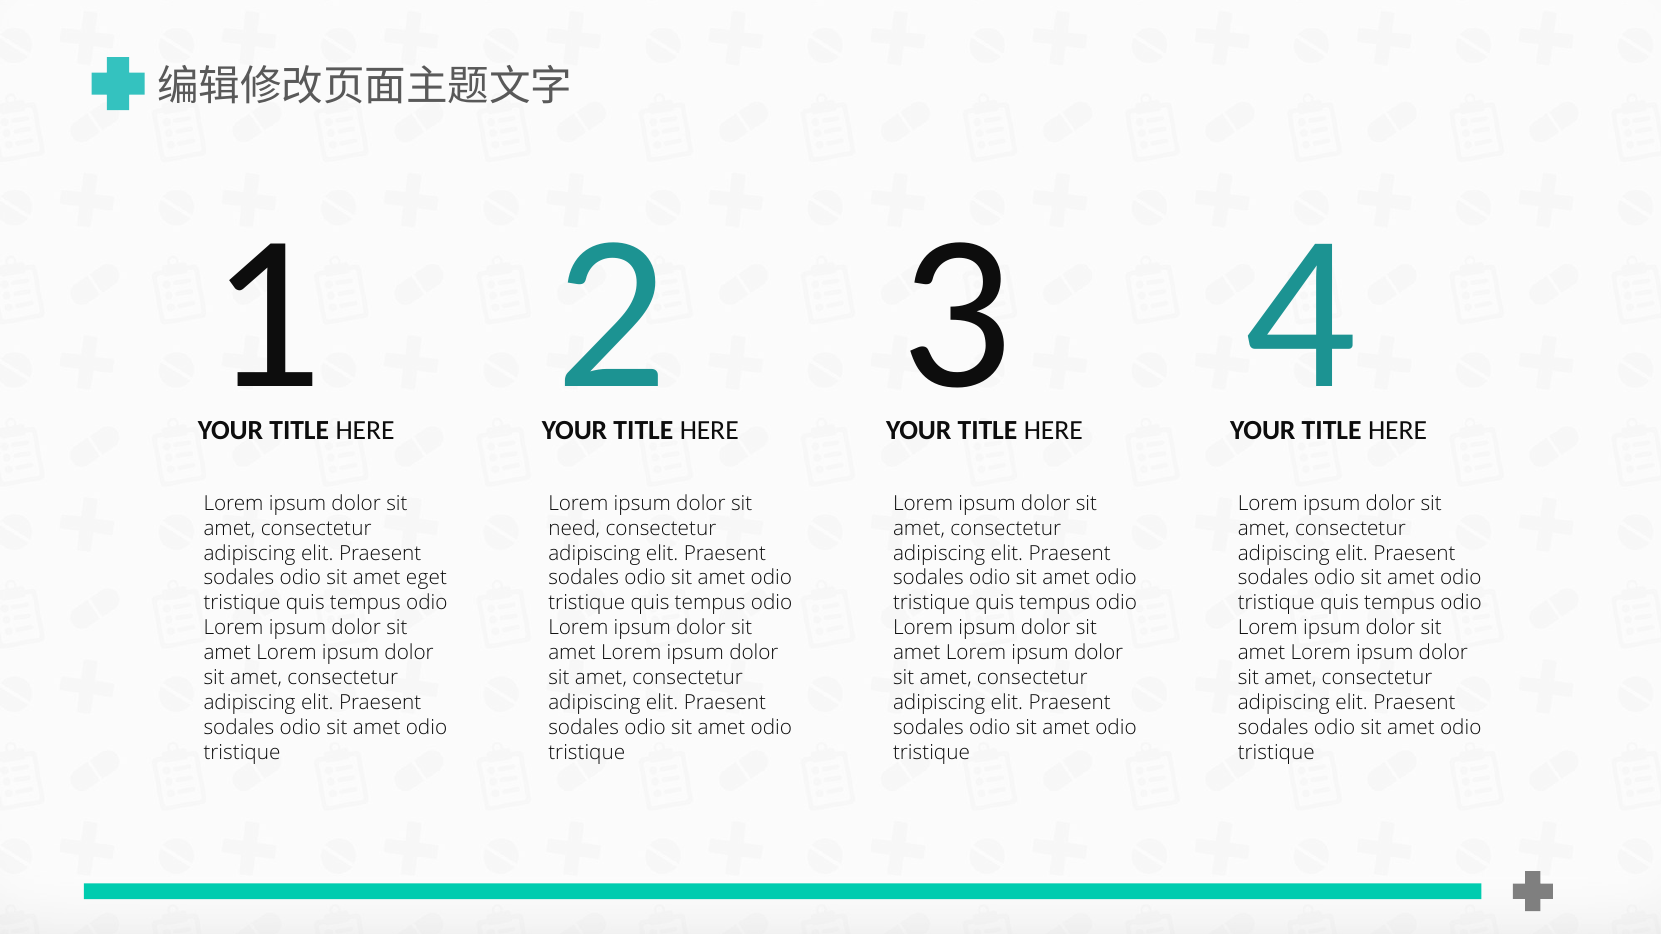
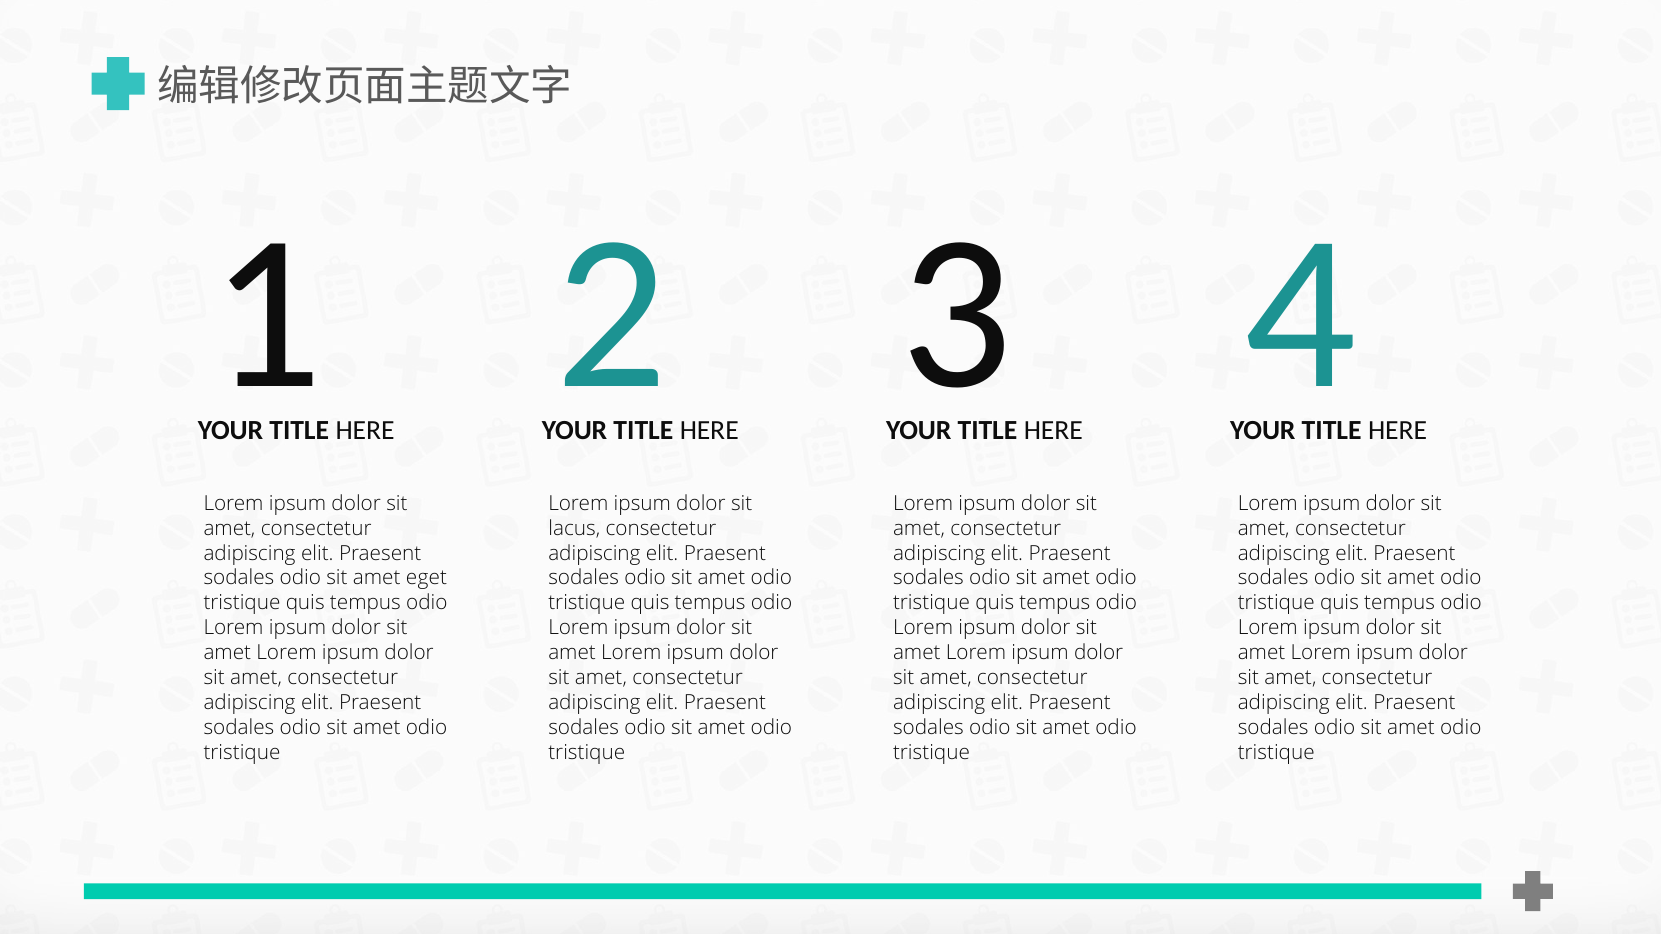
need: need -> lacus
